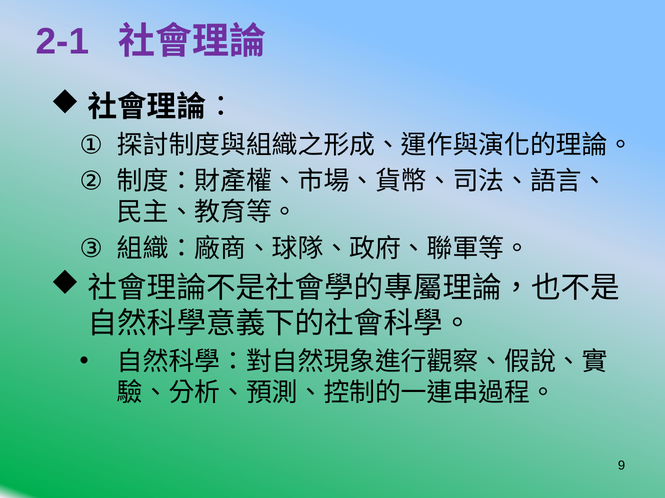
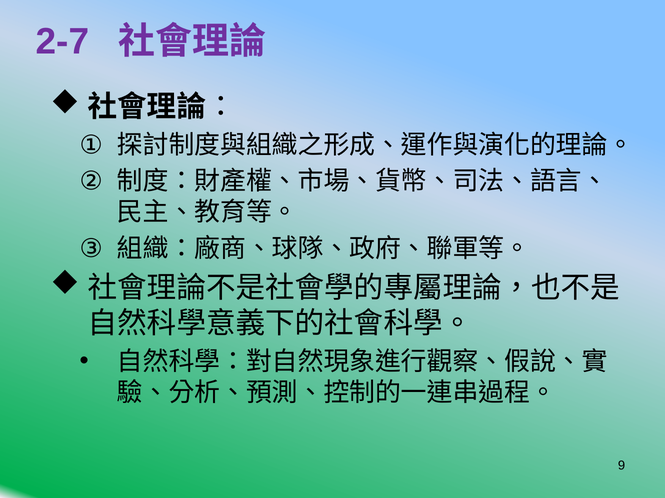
2-1: 2-1 -> 2-7
